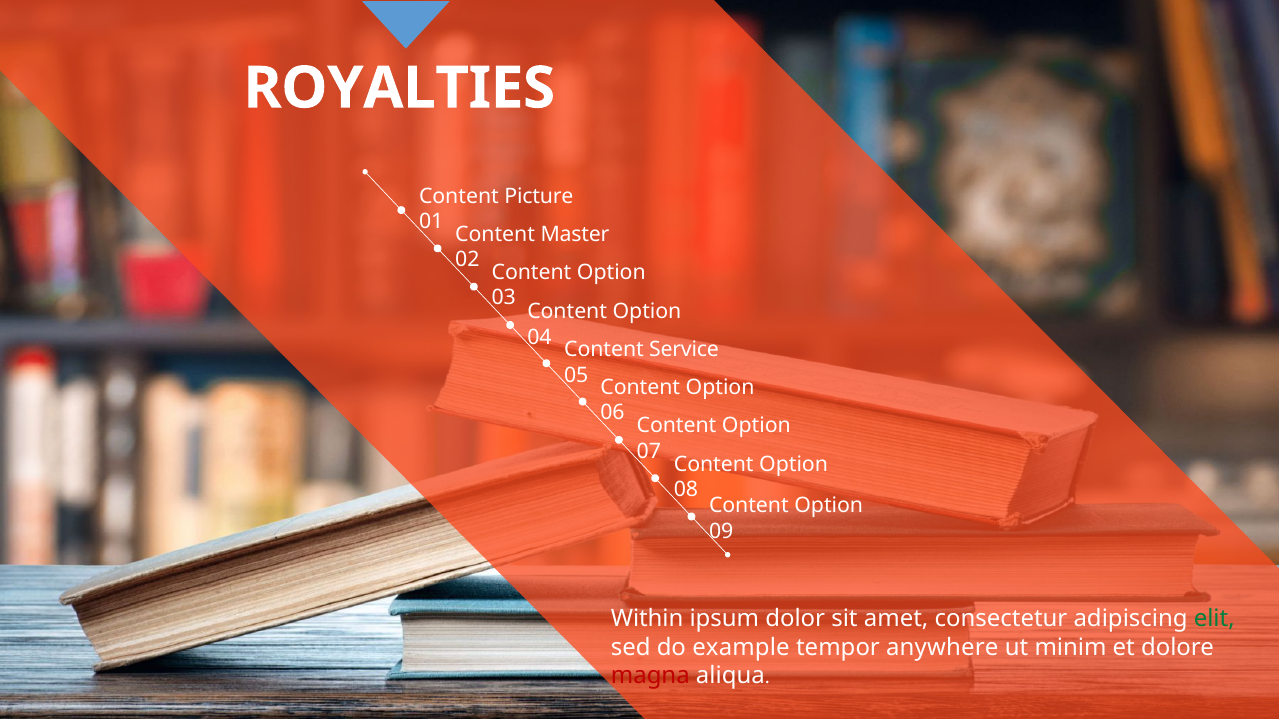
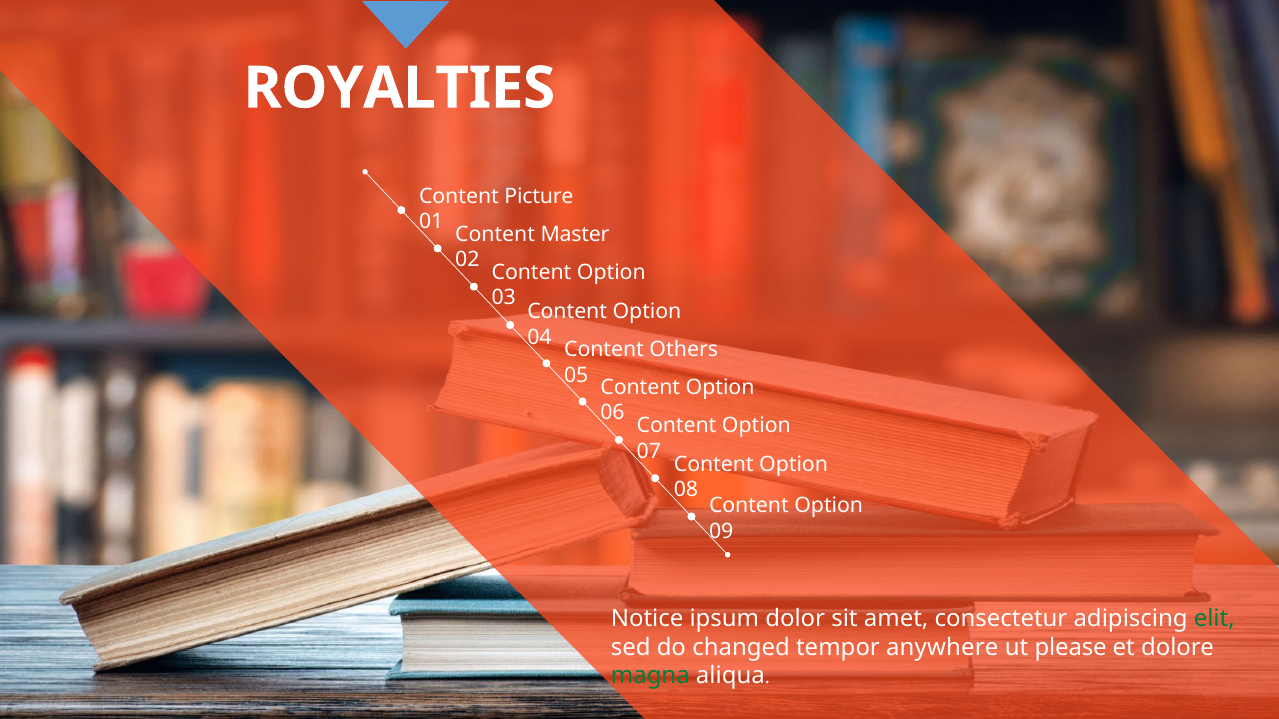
Service: Service -> Others
Within: Within -> Notice
example: example -> changed
minim: minim -> please
magna colour: red -> green
